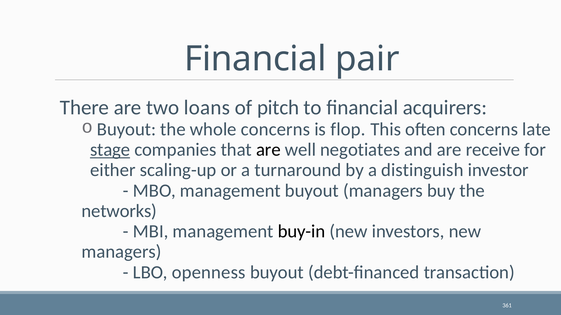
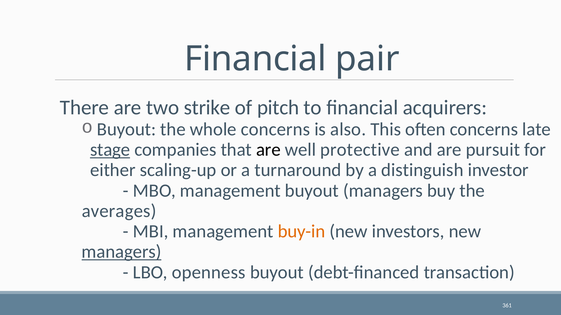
loans: loans -> strike
flop: flop -> also
negotiates: negotiates -> protective
receive: receive -> pursuit
networks: networks -> averages
buy-in colour: black -> orange
managers at (122, 252) underline: none -> present
